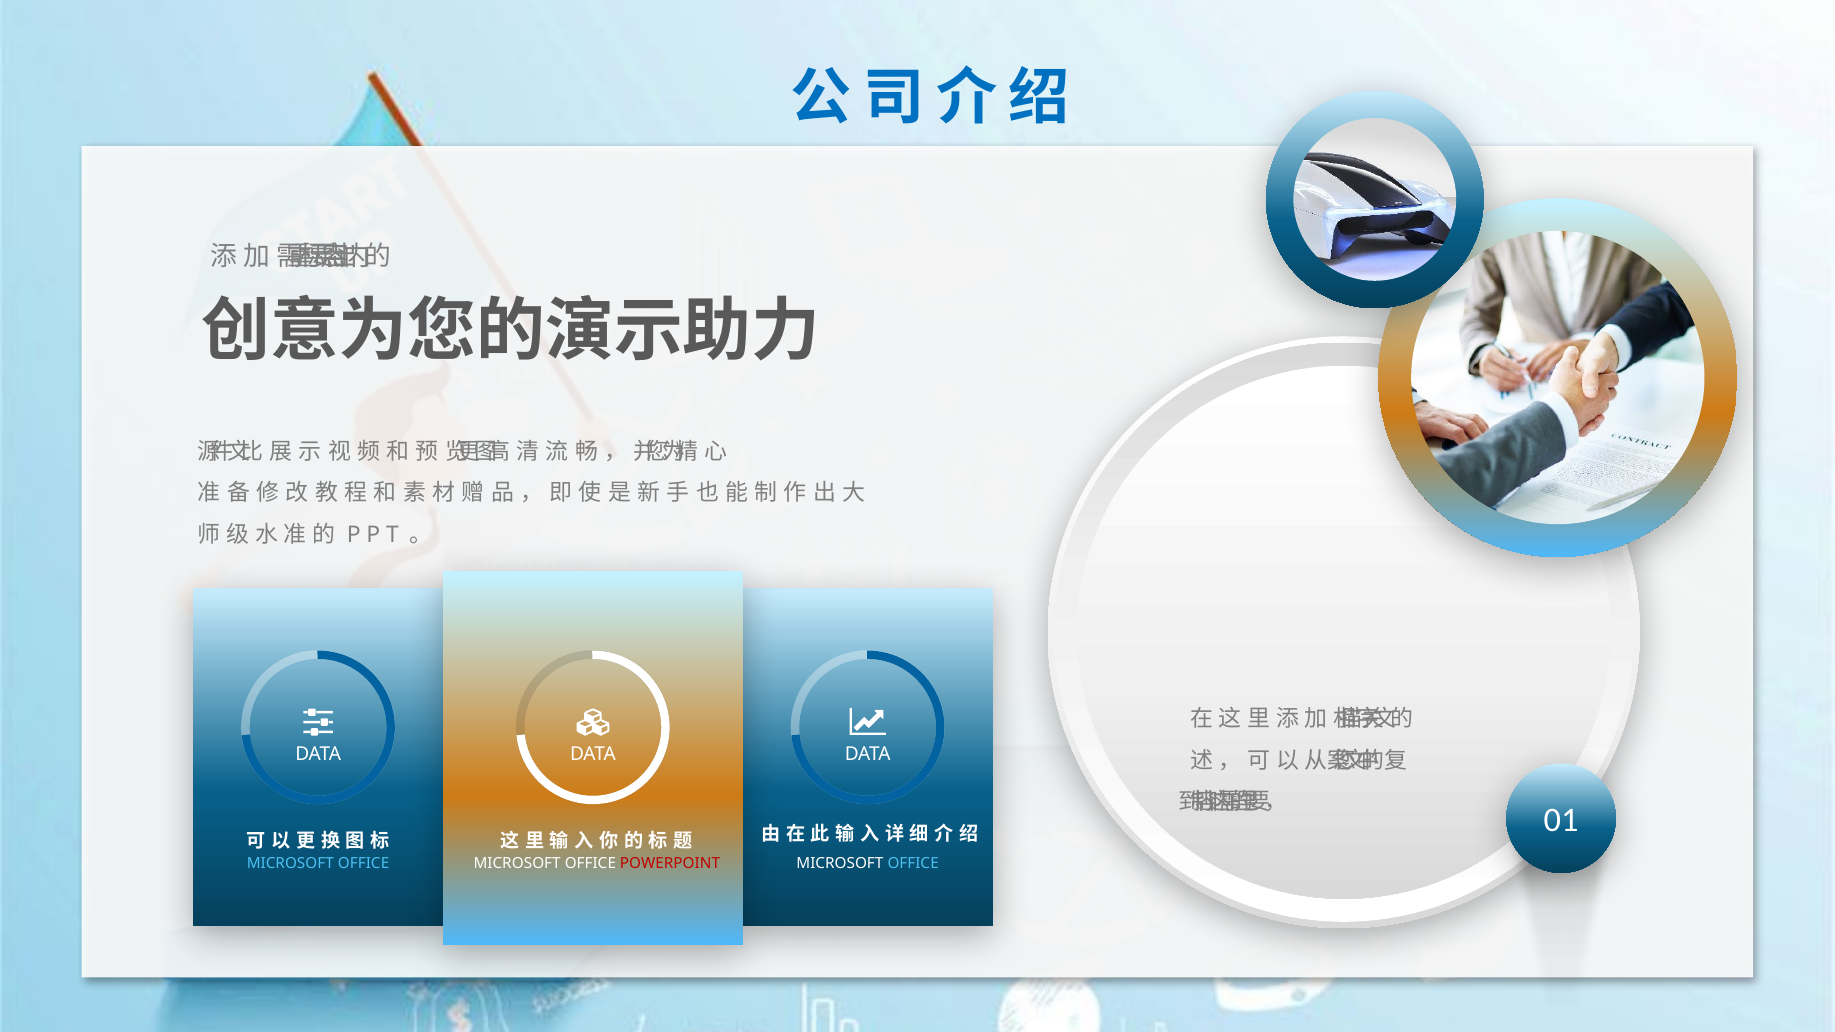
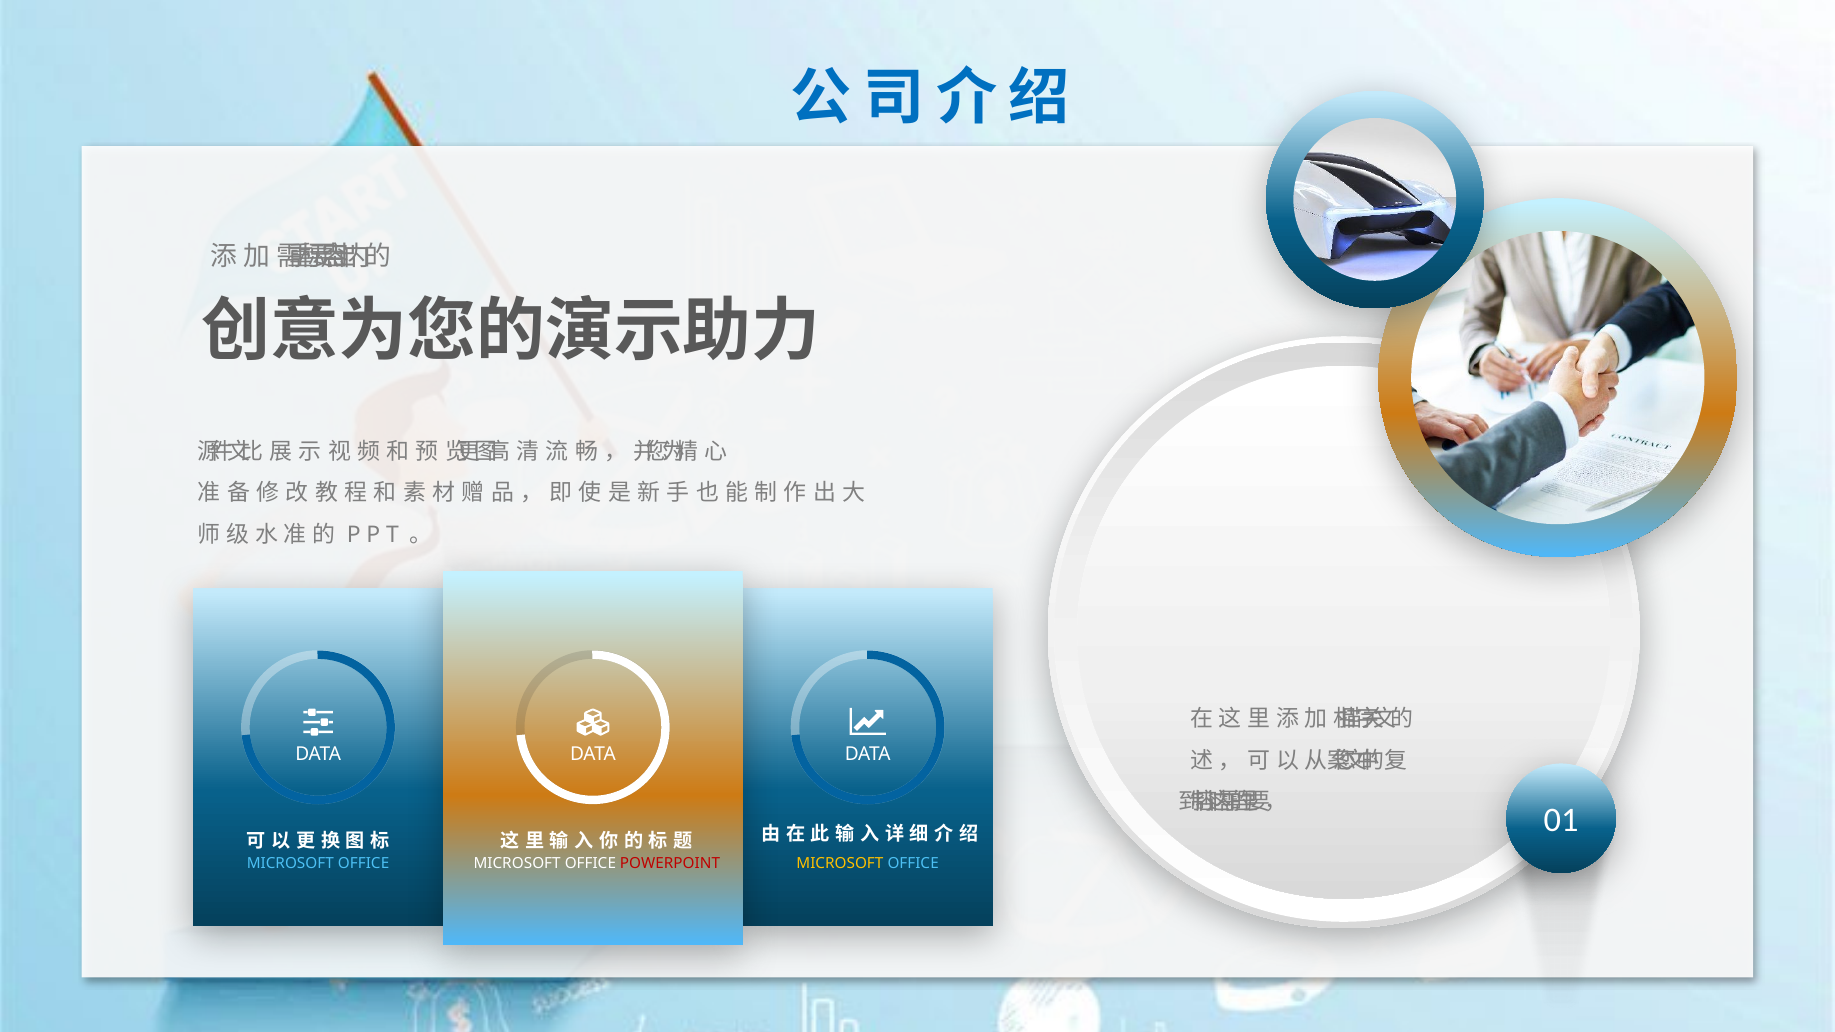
MICROSOFT at (840, 863) colour: white -> yellow
